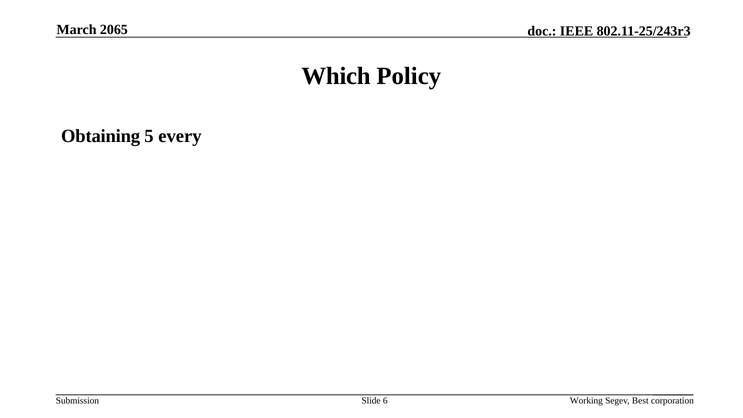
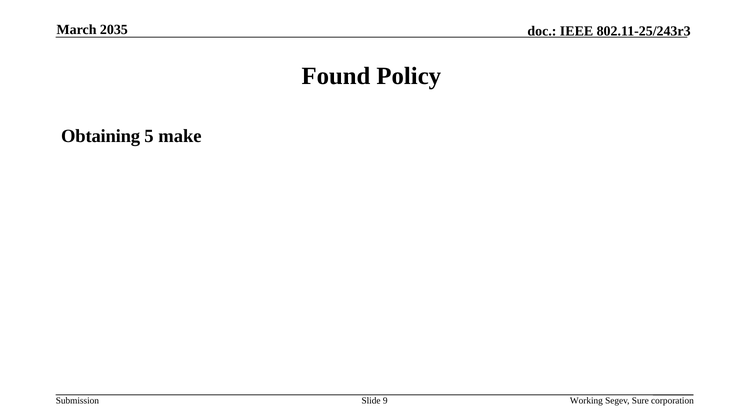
2065: 2065 -> 2035
Which: Which -> Found
every: every -> make
6: 6 -> 9
Best: Best -> Sure
